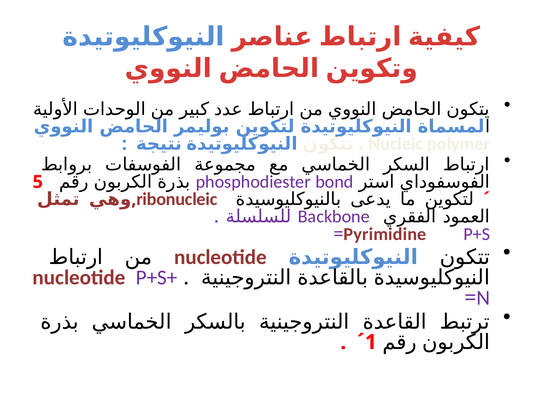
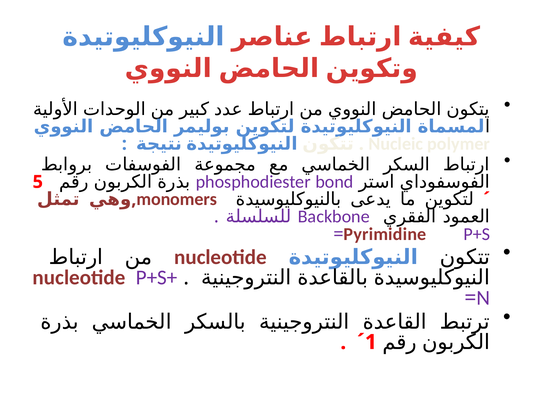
ribonucleic: ribonucleic -> monomers
